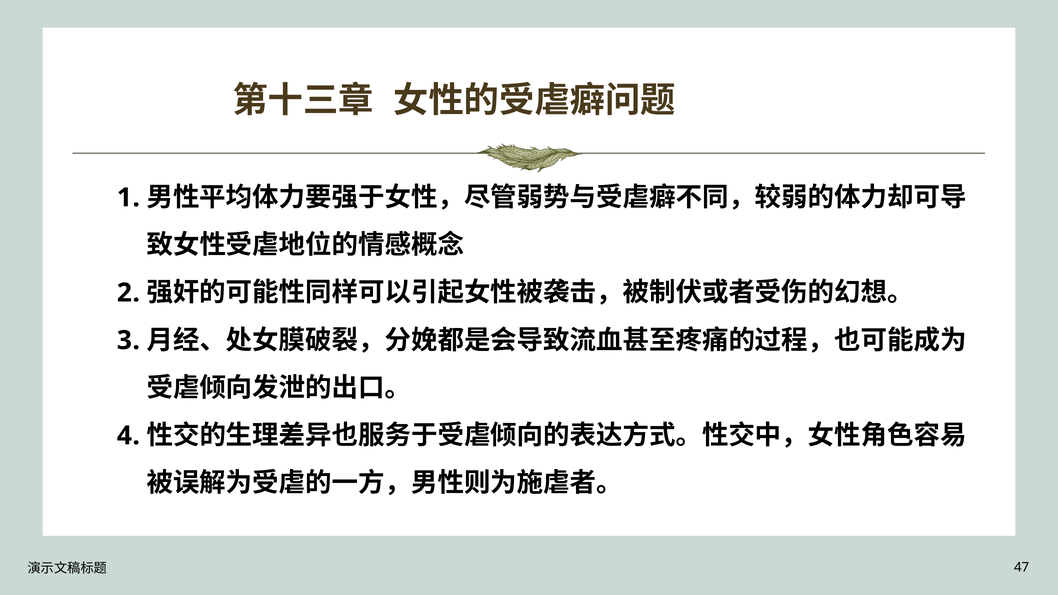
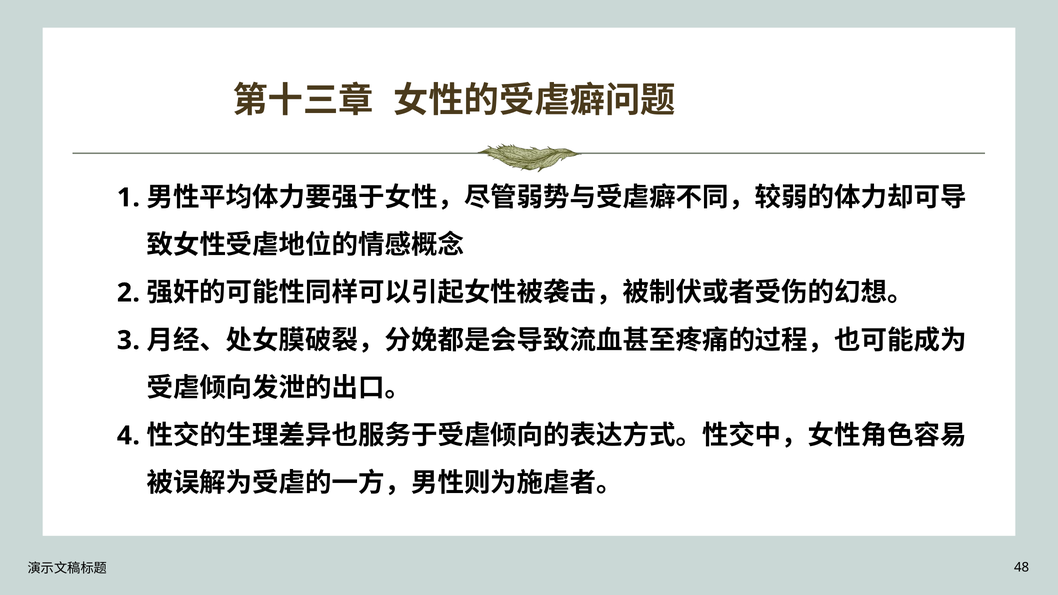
47: 47 -> 48
